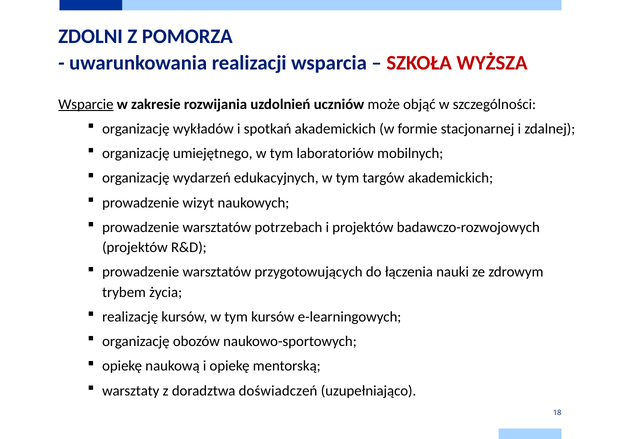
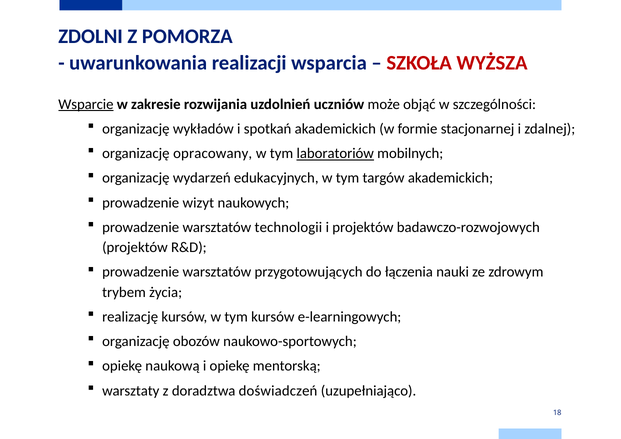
umiejętnego: umiejętnego -> opracowany
laboratoriów underline: none -> present
potrzebach: potrzebach -> technologii
